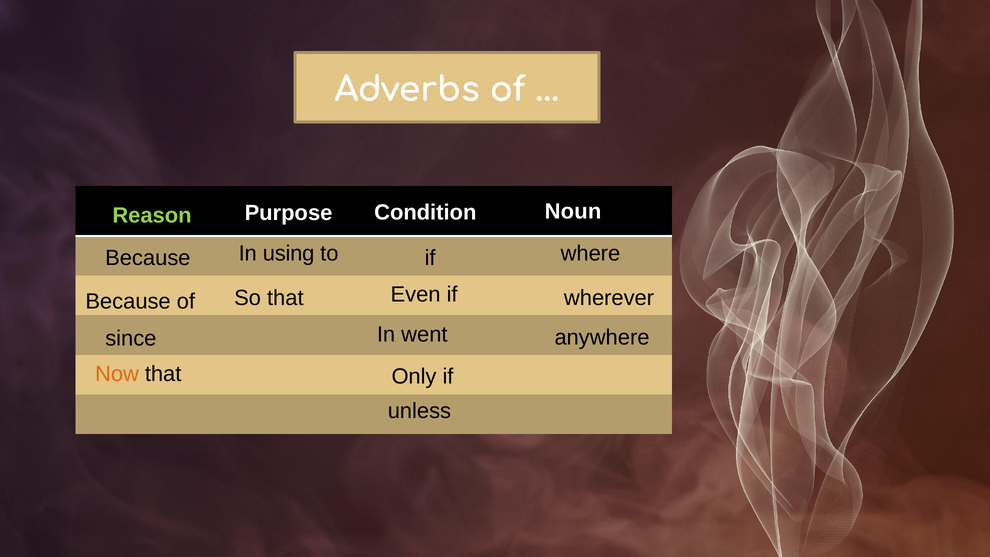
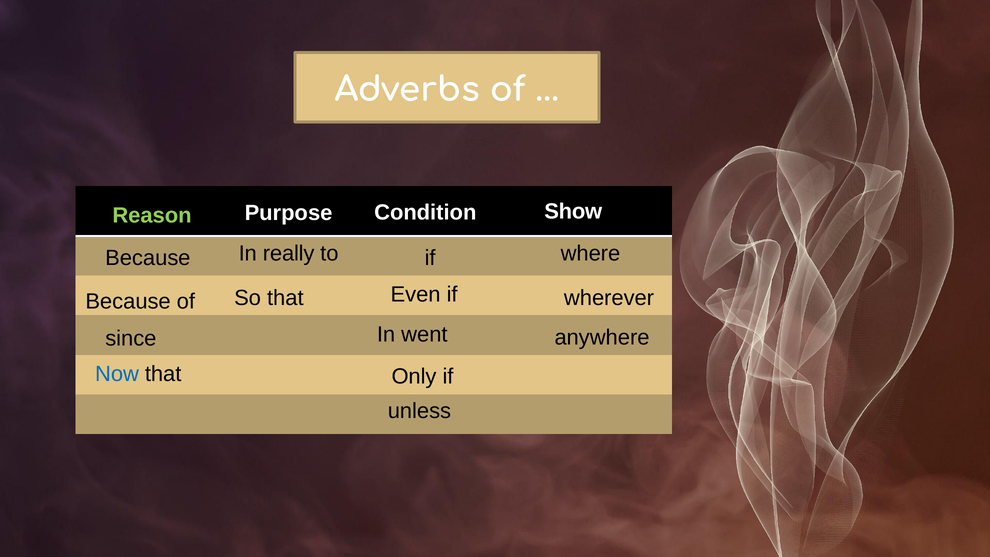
Noun: Noun -> Show
using: using -> really
Now colour: orange -> blue
